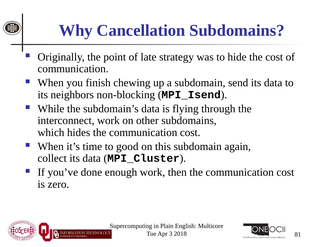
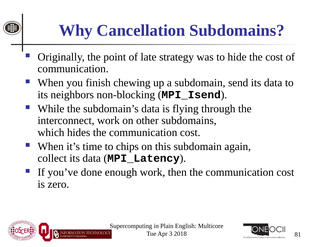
good: good -> chips
MPI_Cluster: MPI_Cluster -> MPI_Latency
